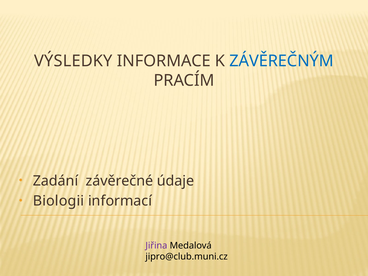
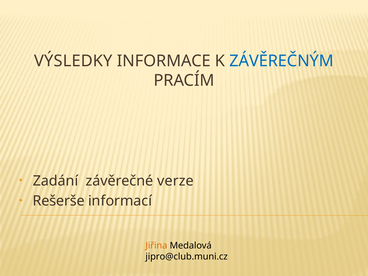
údaje: údaje -> verze
Biologii: Biologii -> Rešerše
Jiřina colour: purple -> orange
